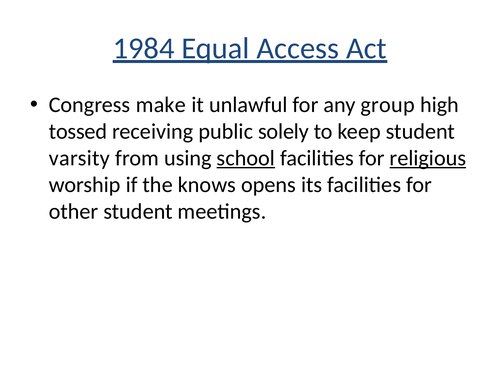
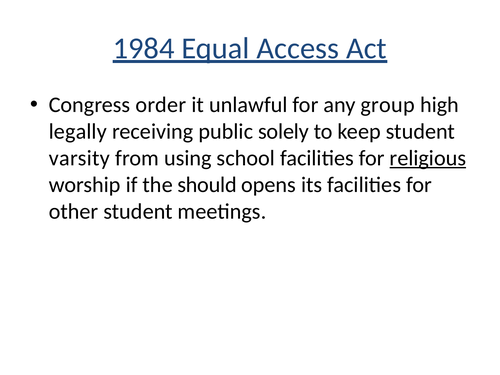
make: make -> order
tossed: tossed -> legally
school underline: present -> none
knows: knows -> should
